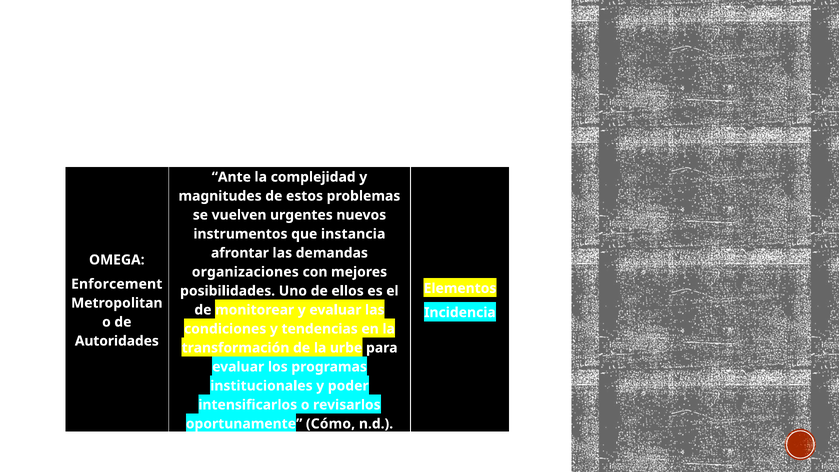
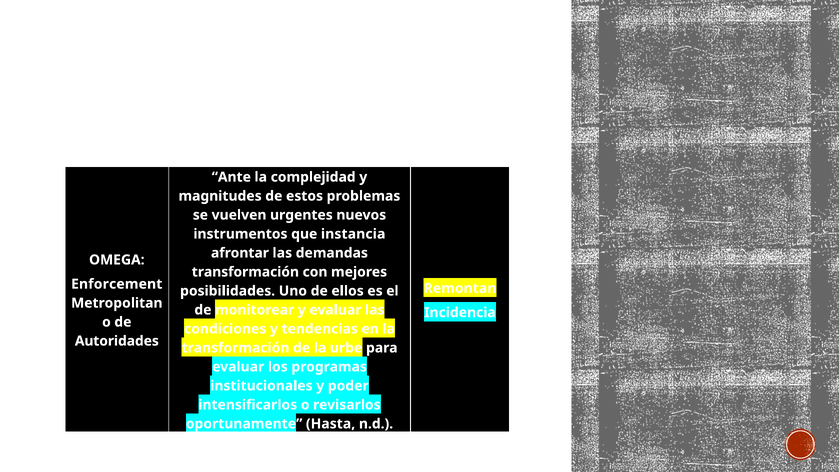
organizaciones at (245, 272): organizaciones -> transformación
Elementos: Elementos -> Remontan
Cómo: Cómo -> Hasta
